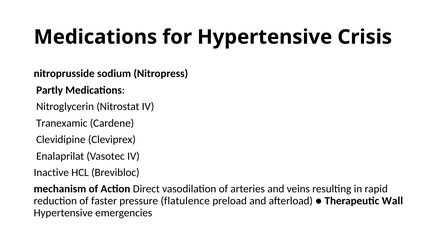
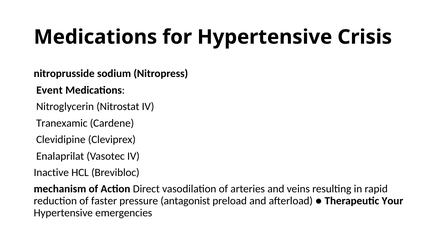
Partly: Partly -> Event
flatulence: flatulence -> antagonist
Wall: Wall -> Your
